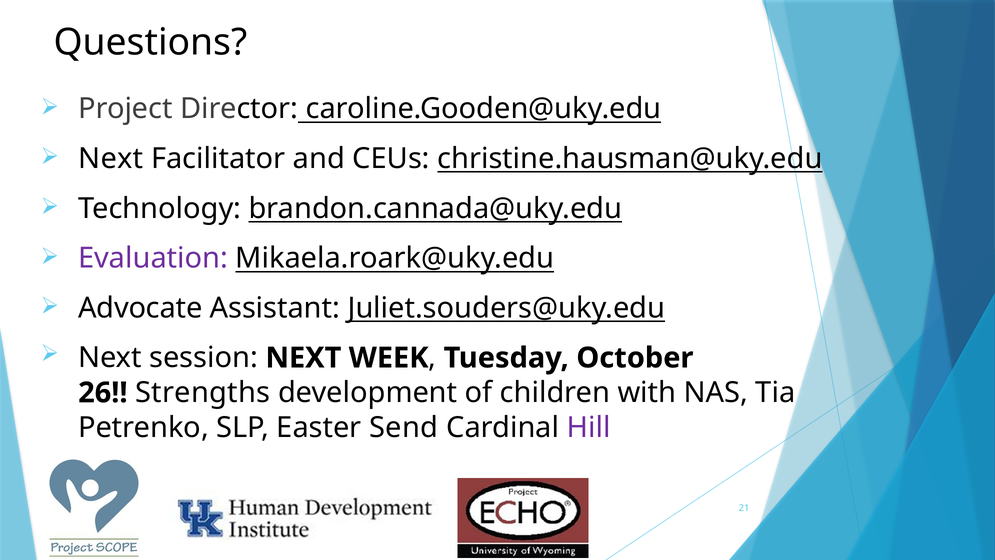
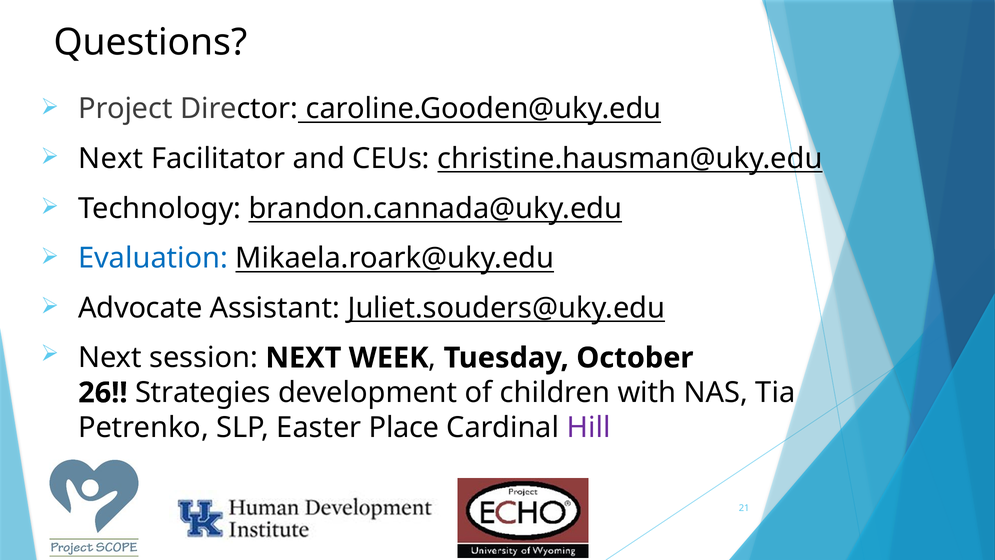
Evaluation colour: purple -> blue
Strengths: Strengths -> Strategies
Send: Send -> Place
